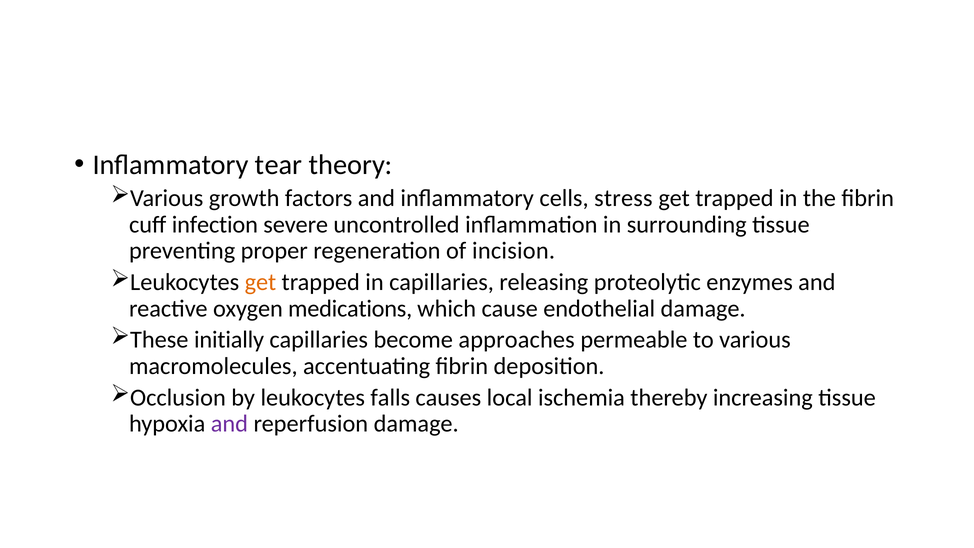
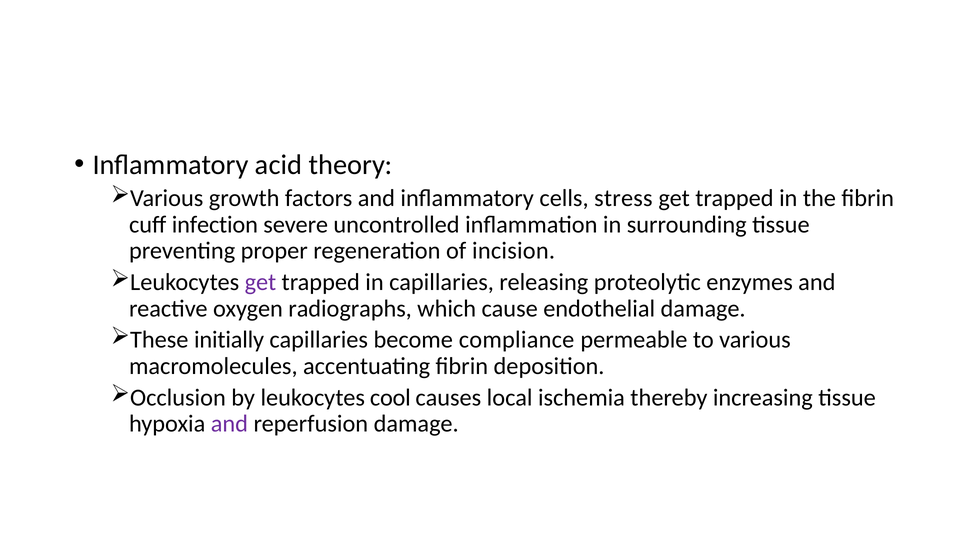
tear: tear -> acid
get at (260, 282) colour: orange -> purple
medications: medications -> radiographs
approaches: approaches -> compliance
falls: falls -> cool
